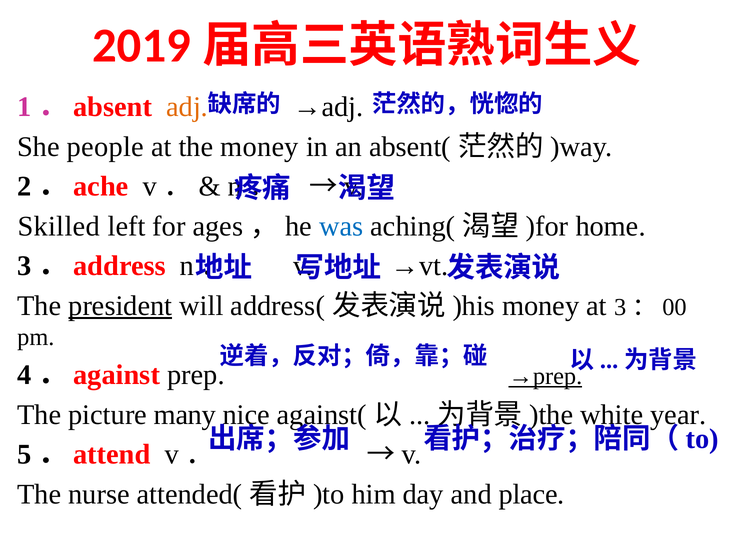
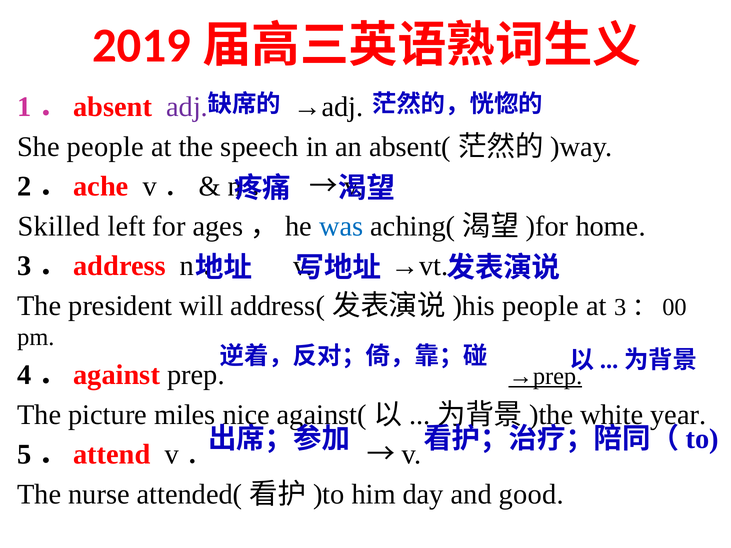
adj colour: orange -> purple
the money: money -> speech
president underline: present -> none
money at (541, 306): money -> people
many: many -> miles
place: place -> good
